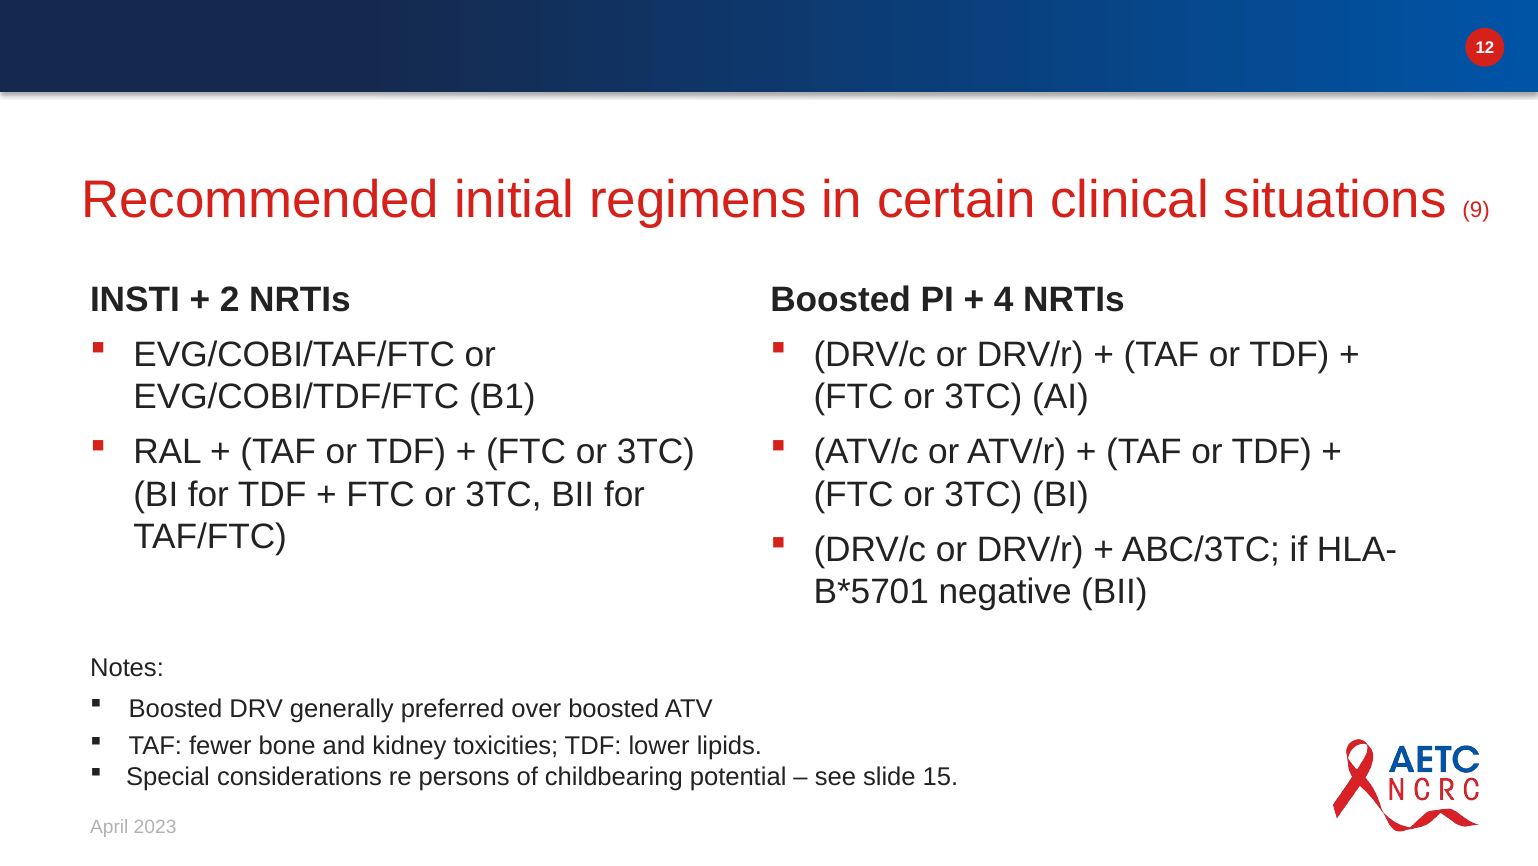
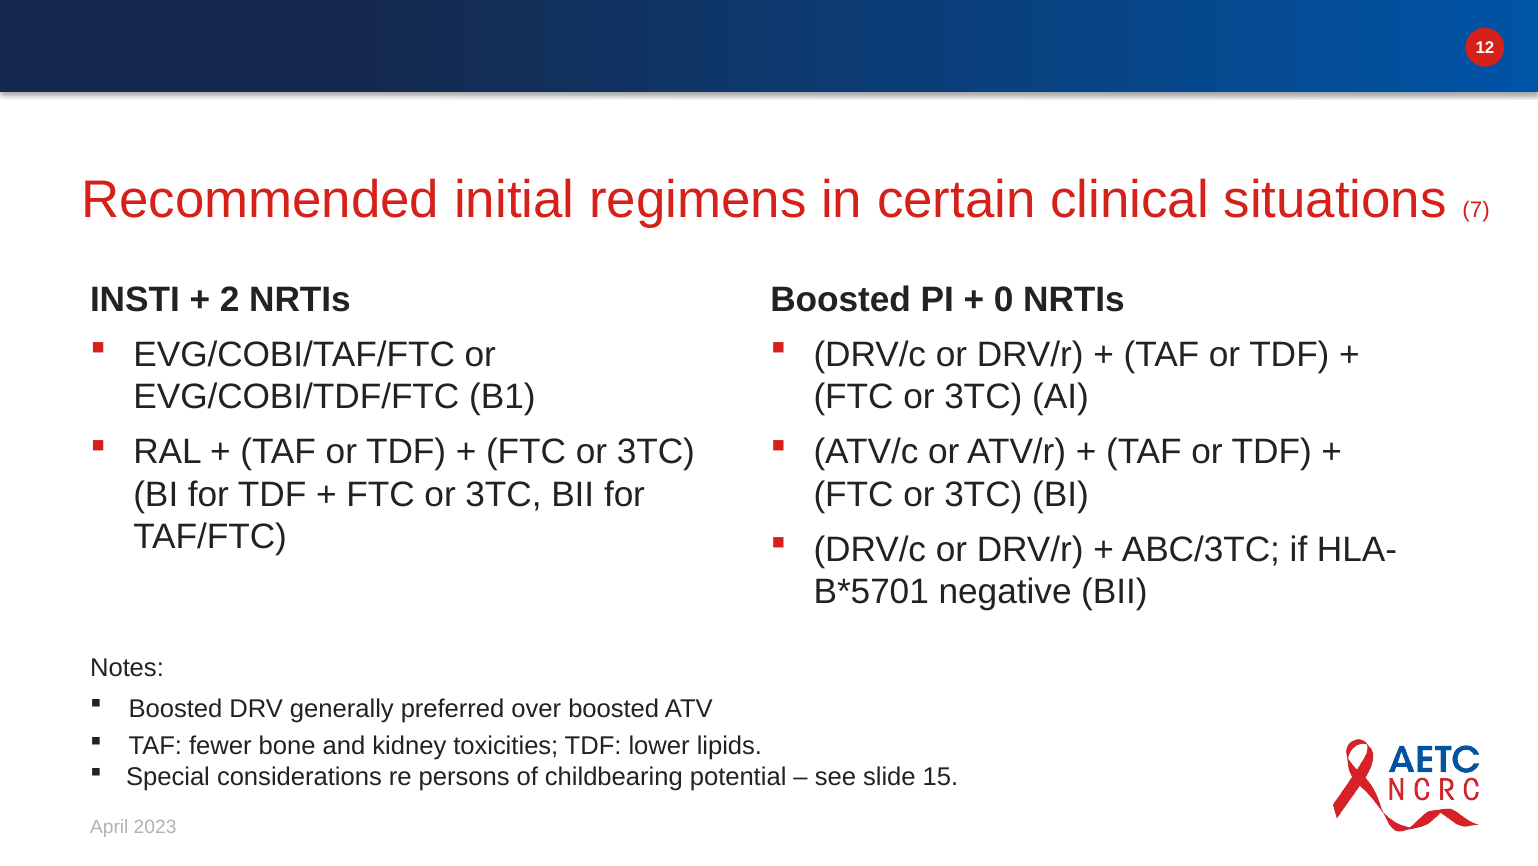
9: 9 -> 7
4: 4 -> 0
